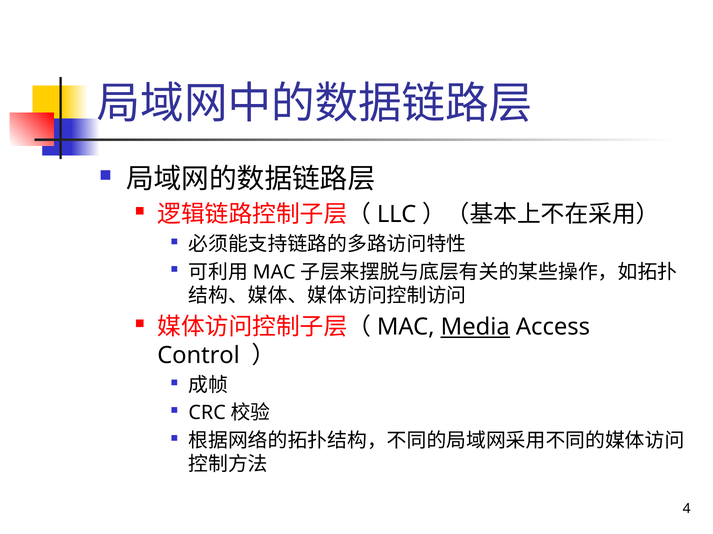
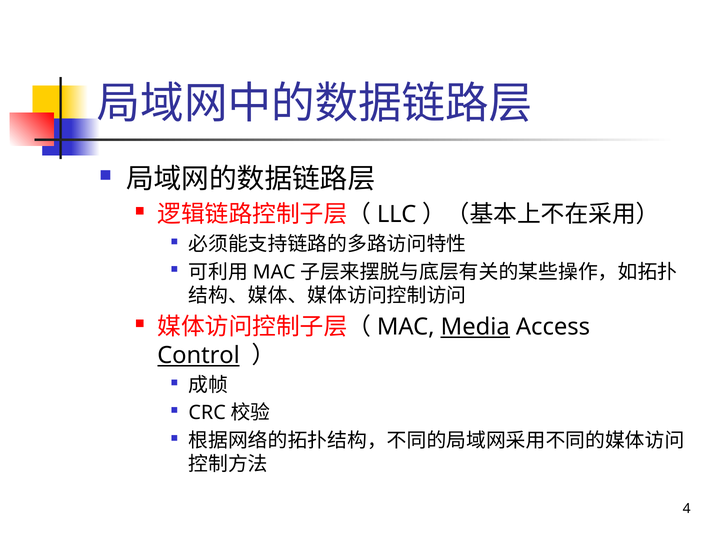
Control underline: none -> present
